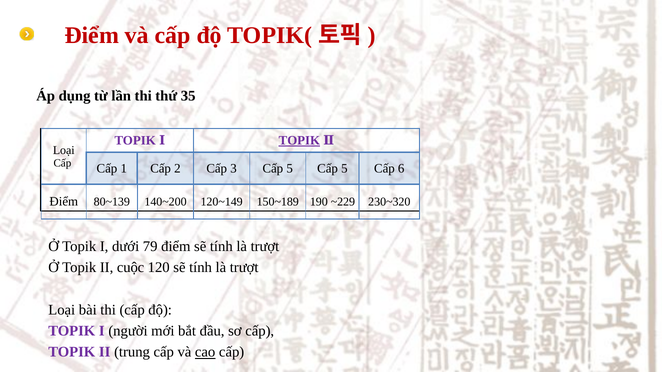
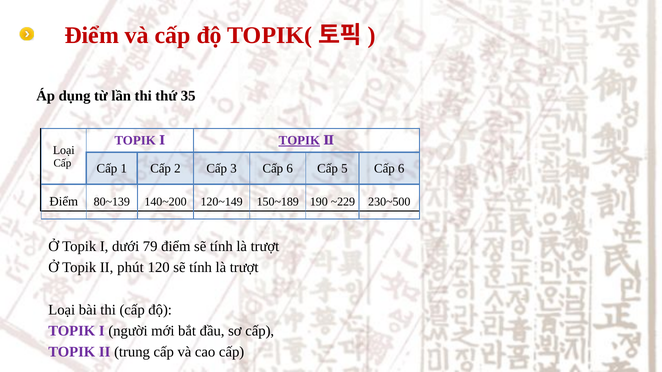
3 Cấp 5: 5 -> 6
230~320: 230~320 -> 230~500
cuộc: cuộc -> phút
cao underline: present -> none
